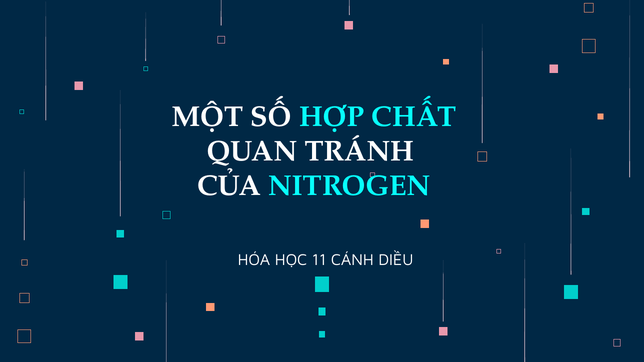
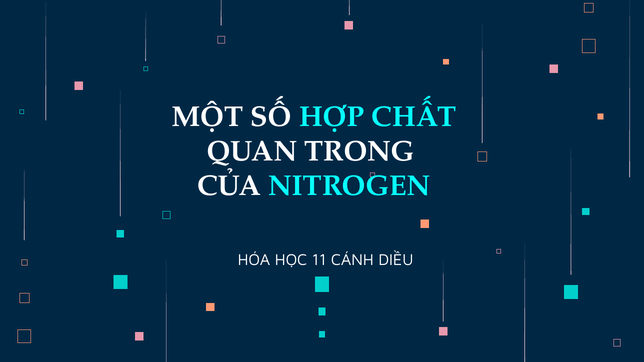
TRÁNH: TRÁNH -> TRONG
